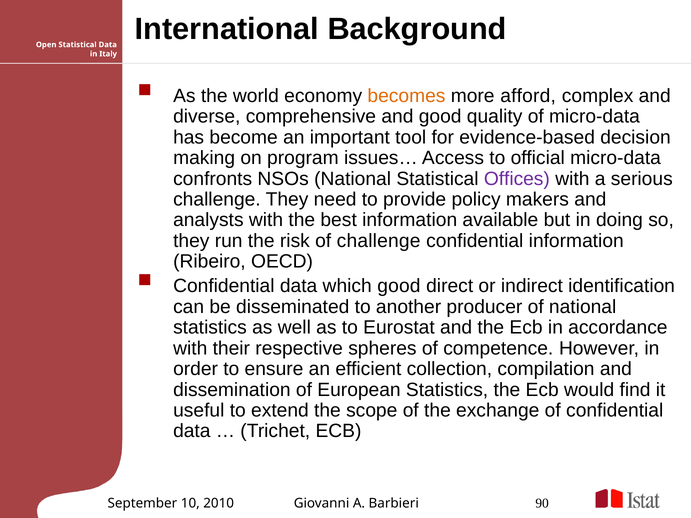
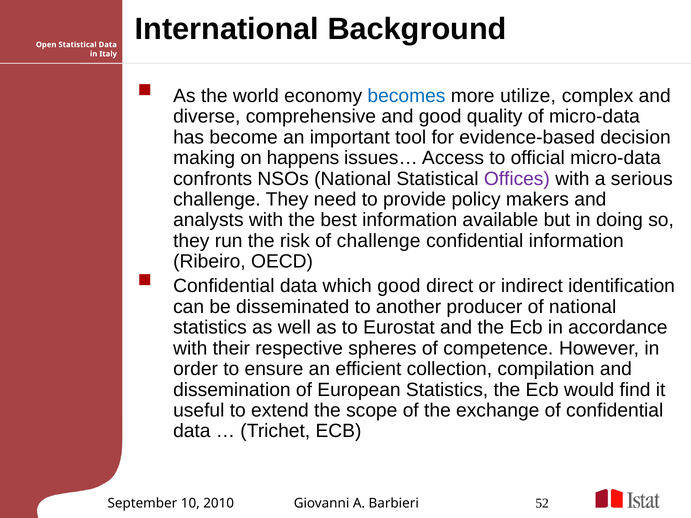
becomes colour: orange -> blue
afford: afford -> utilize
program: program -> happens
90: 90 -> 52
